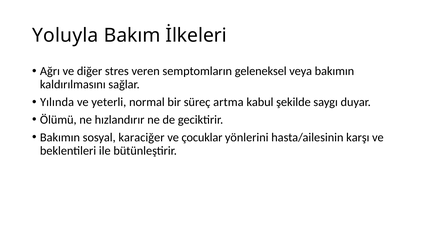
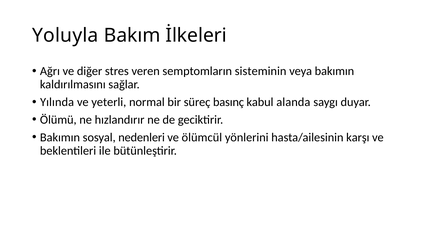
geleneksel: geleneksel -> sisteminin
artma: artma -> basınç
şekilde: şekilde -> alanda
karaciğer: karaciğer -> nedenleri
çocuklar: çocuklar -> ölümcül
